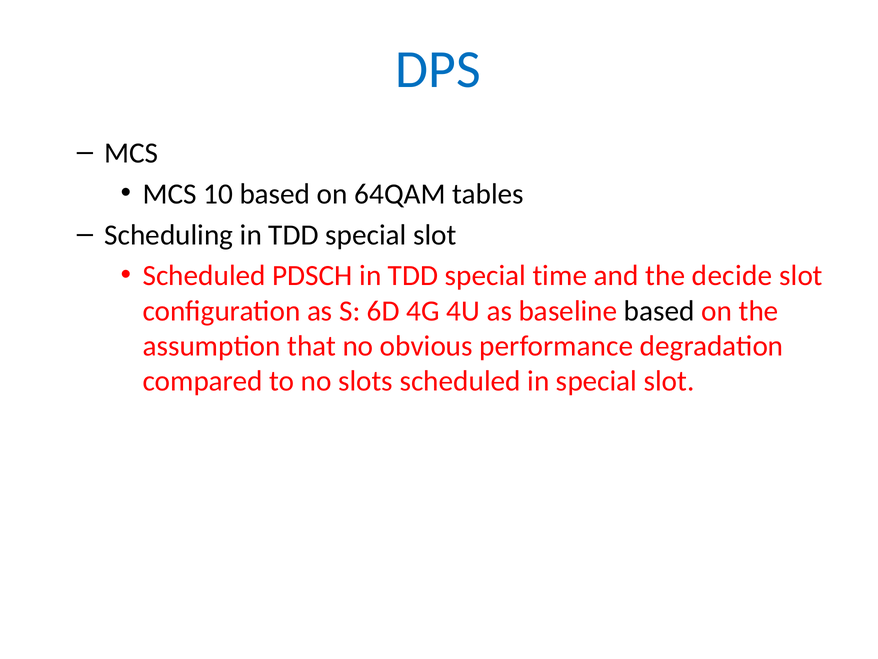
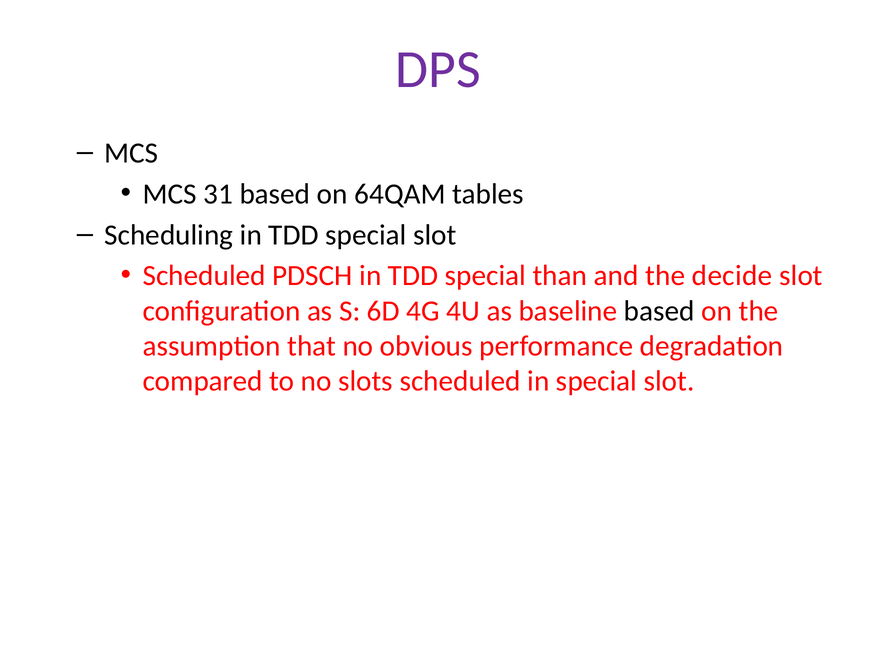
DPS colour: blue -> purple
10: 10 -> 31
time: time -> than
